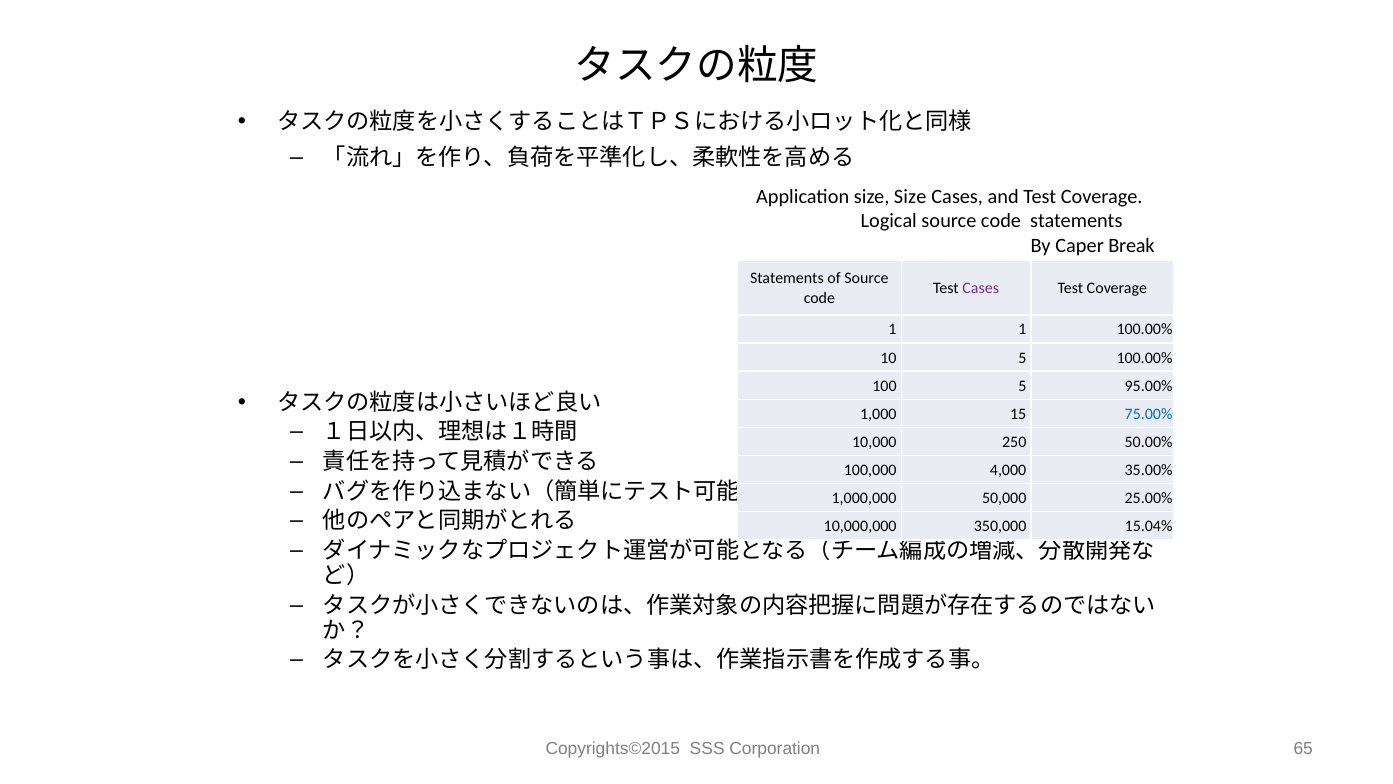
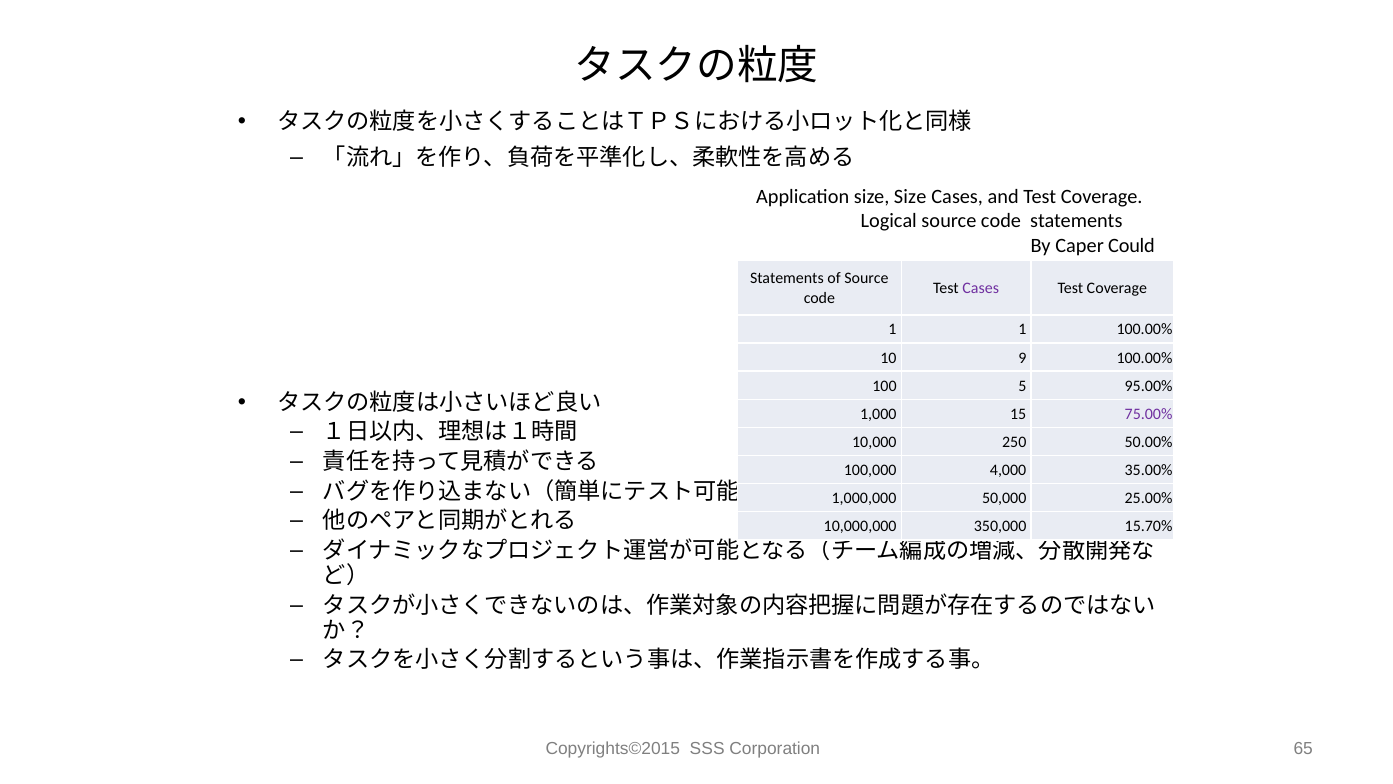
Break: Break -> Could
10 5: 5 -> 9
75.00% colour: blue -> purple
15.04%: 15.04% -> 15.70%
